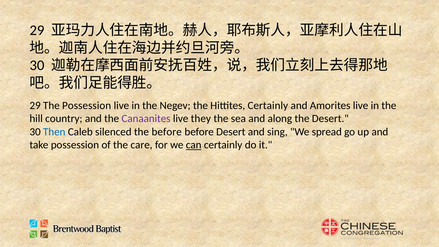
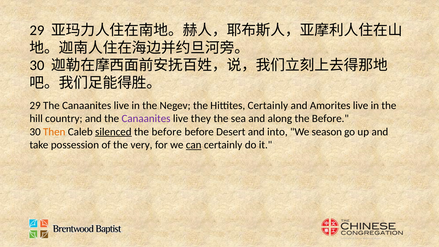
29 The Possession: Possession -> Canaanites
along the Desert: Desert -> Before
Then colour: blue -> orange
silenced underline: none -> present
sing: sing -> into
spread: spread -> season
care: care -> very
